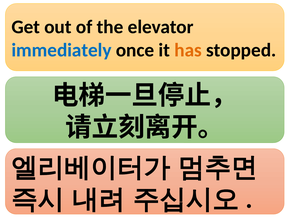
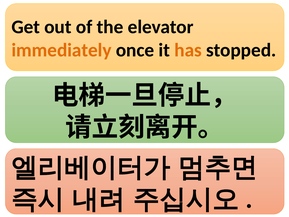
immediately colour: blue -> orange
